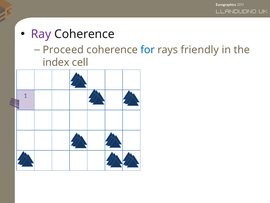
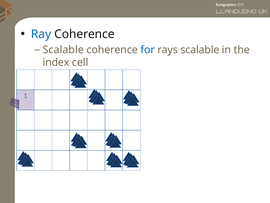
Ray colour: purple -> blue
Proceed at (63, 50): Proceed -> Scalable
rays friendly: friendly -> scalable
